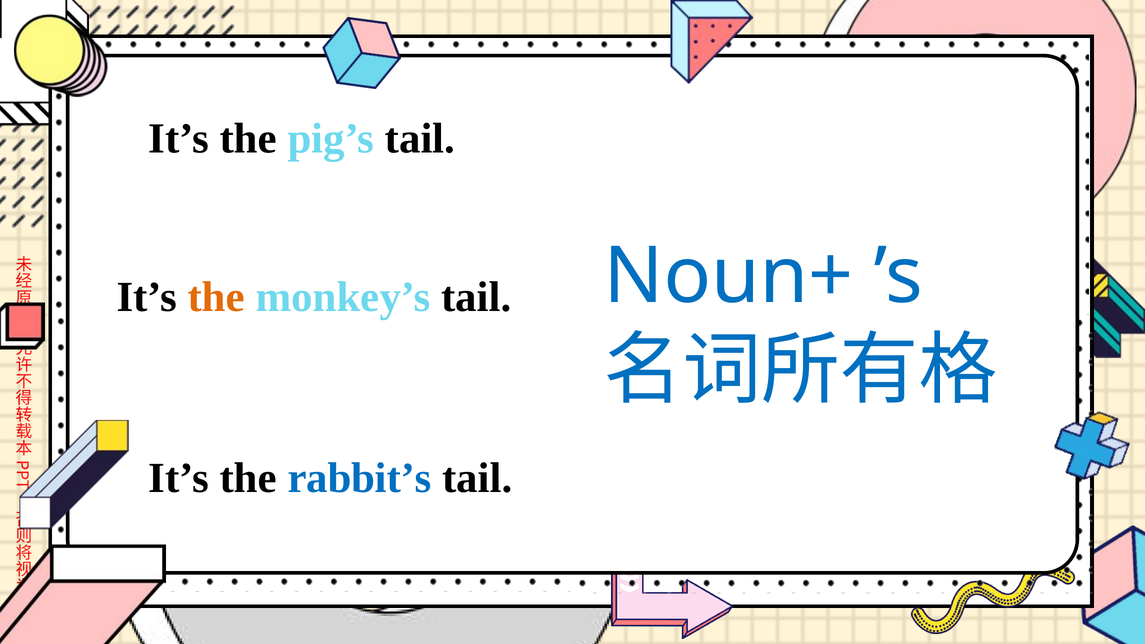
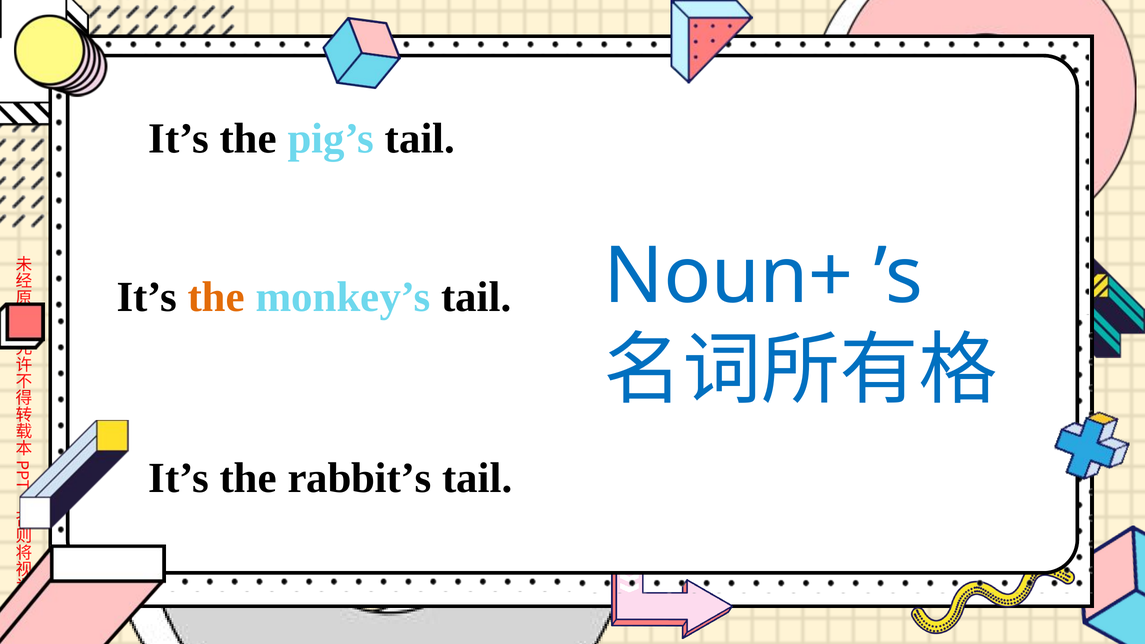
rabbit’s colour: blue -> black
